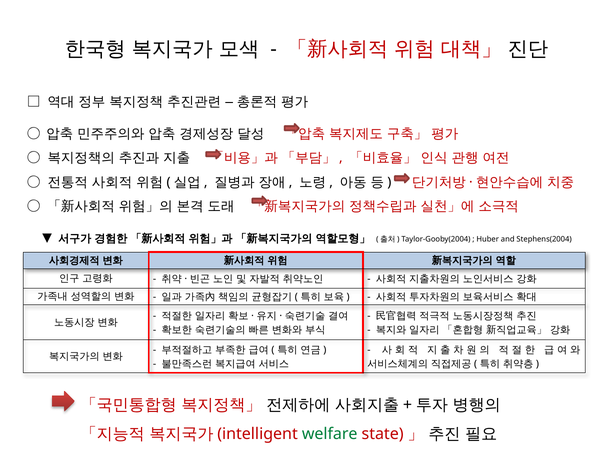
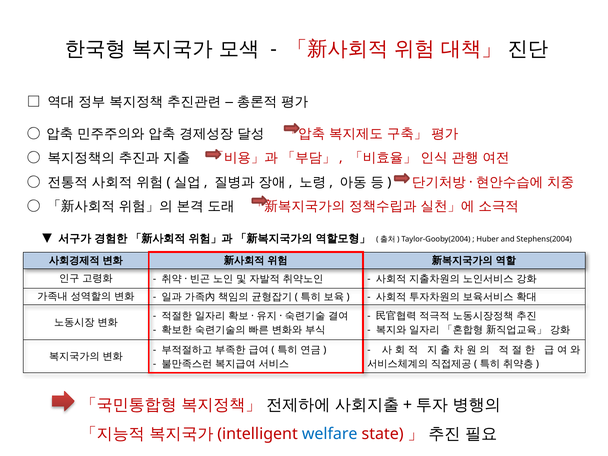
welfare colour: green -> blue
